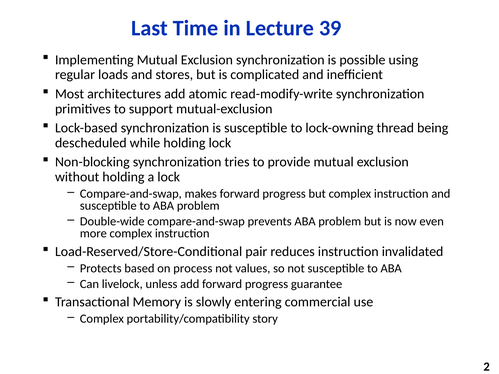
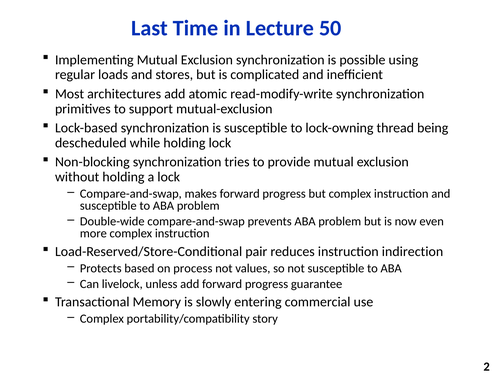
39: 39 -> 50
invalidated: invalidated -> indirection
